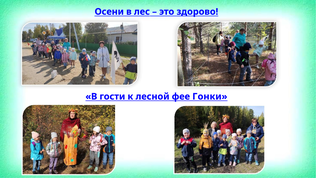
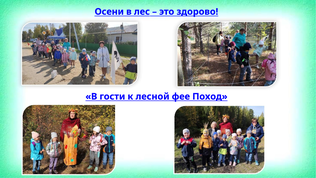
Гонки: Гонки -> Поход
